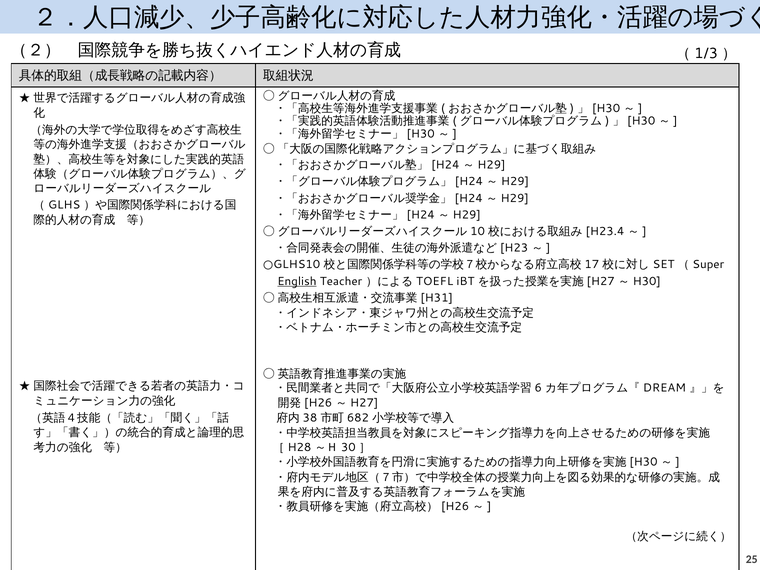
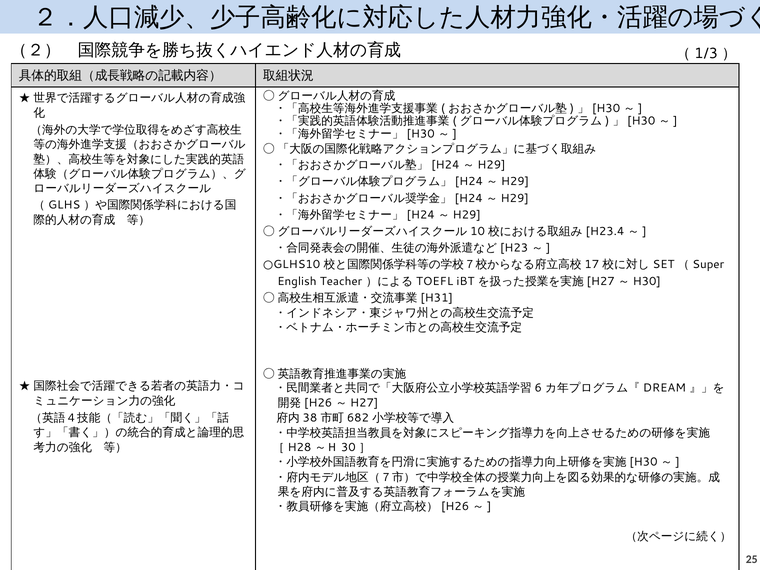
English underline: present -> none
